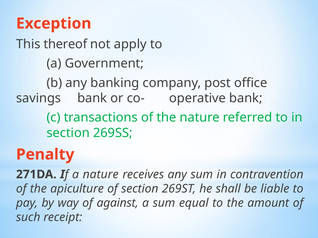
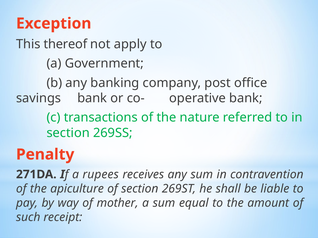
a nature: nature -> rupees
against: against -> mother
